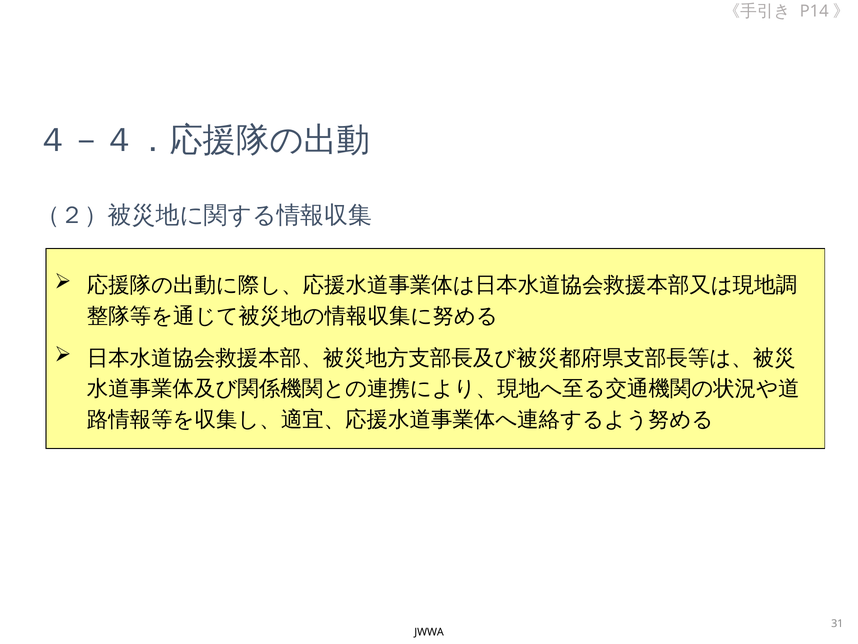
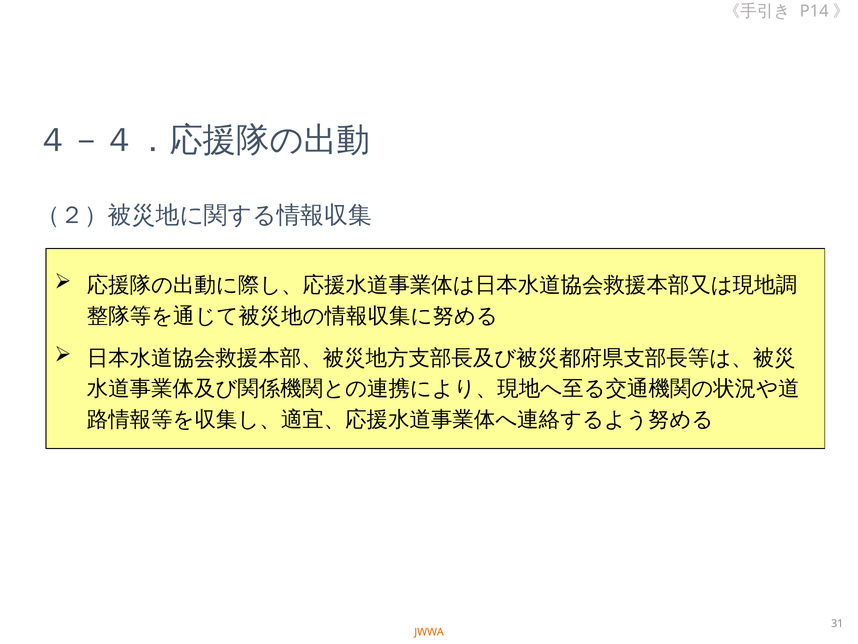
JWWA colour: black -> orange
